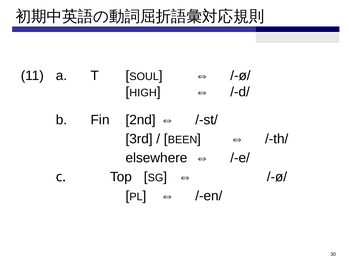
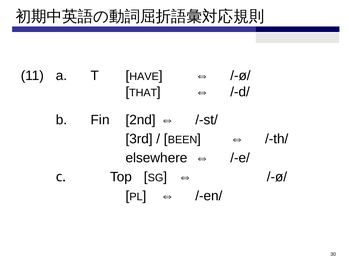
SOUL: SOUL -> HAVE
HIGH: HIGH -> THAT
